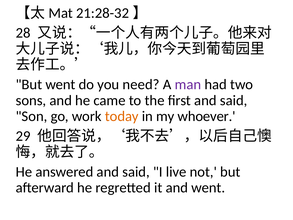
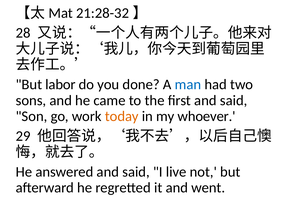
But went: went -> labor
need: need -> done
man colour: purple -> blue
